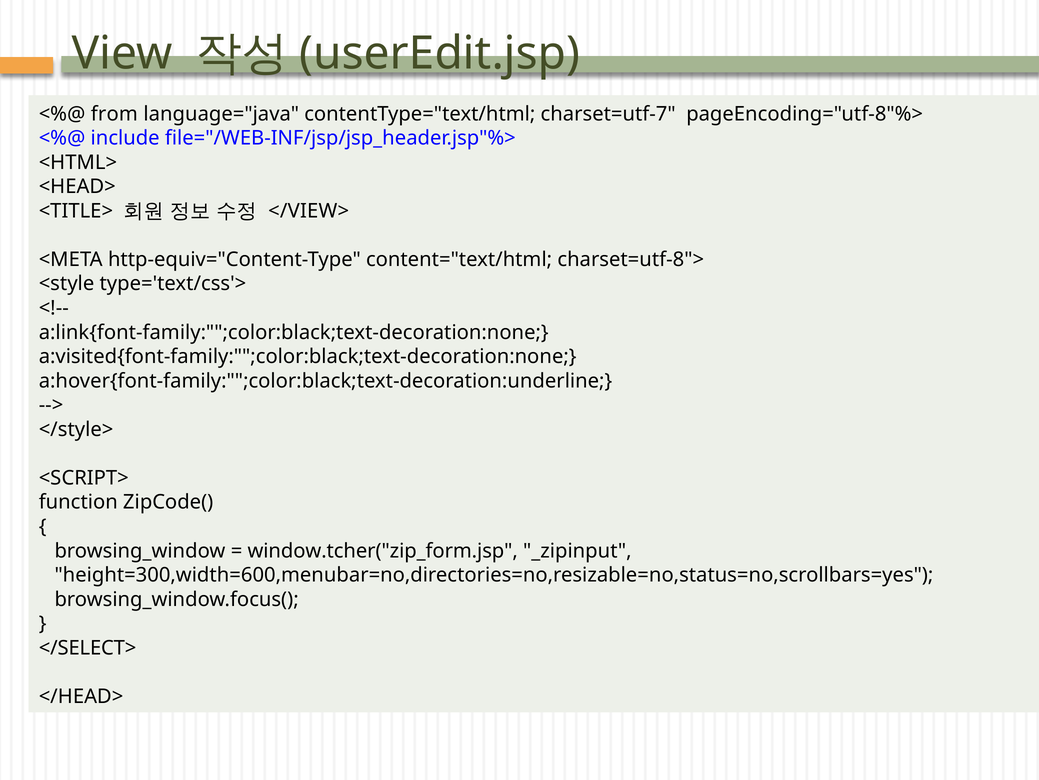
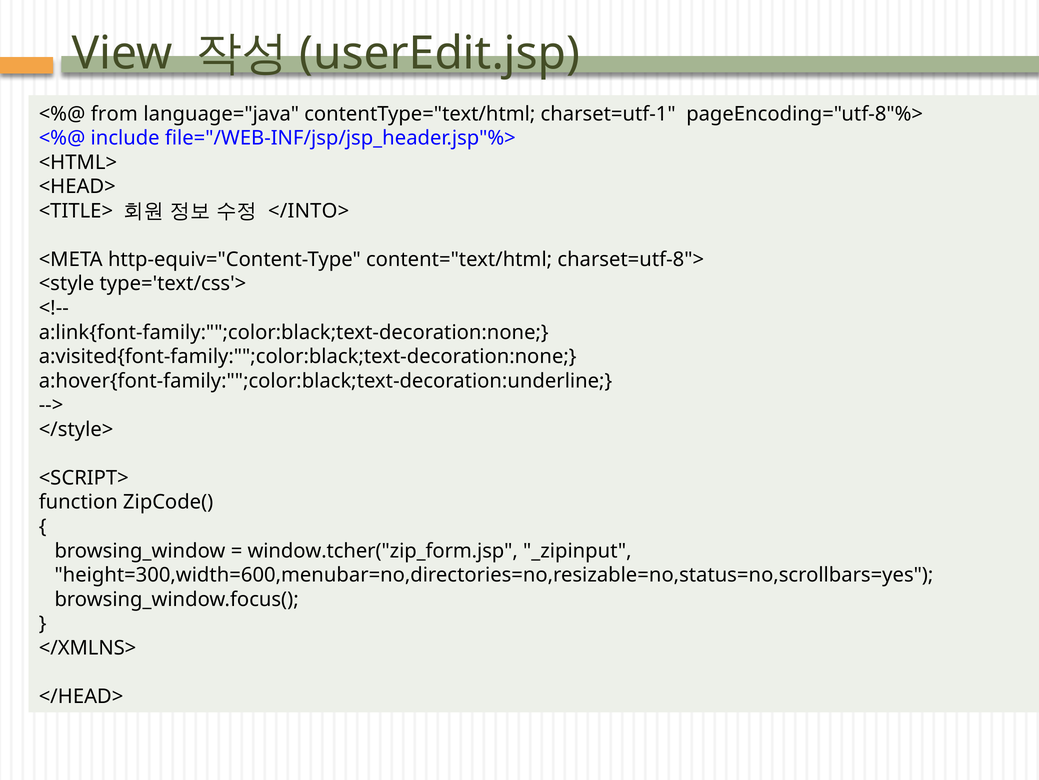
charset=utf-7: charset=utf-7 -> charset=utf-1
</VIEW>: </VIEW> -> </INTO>
</SELECT>: </SELECT> -> </XMLNS>
